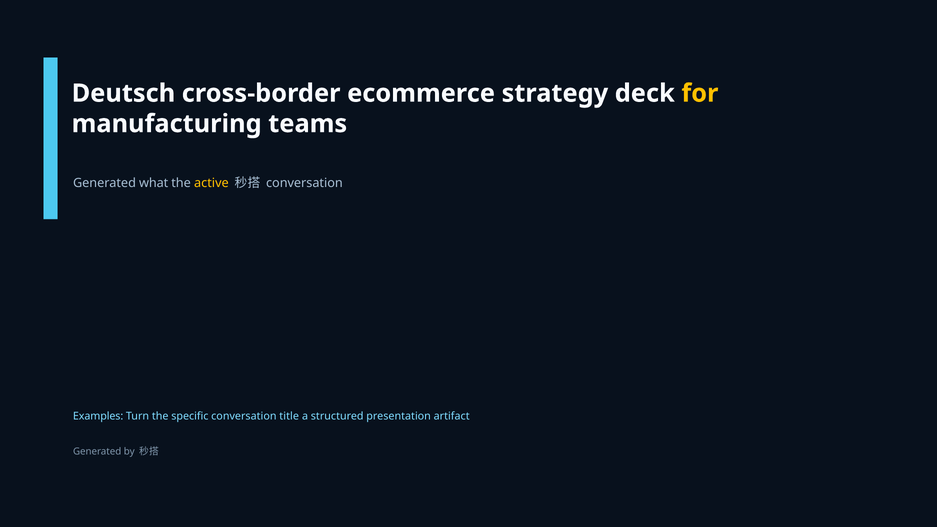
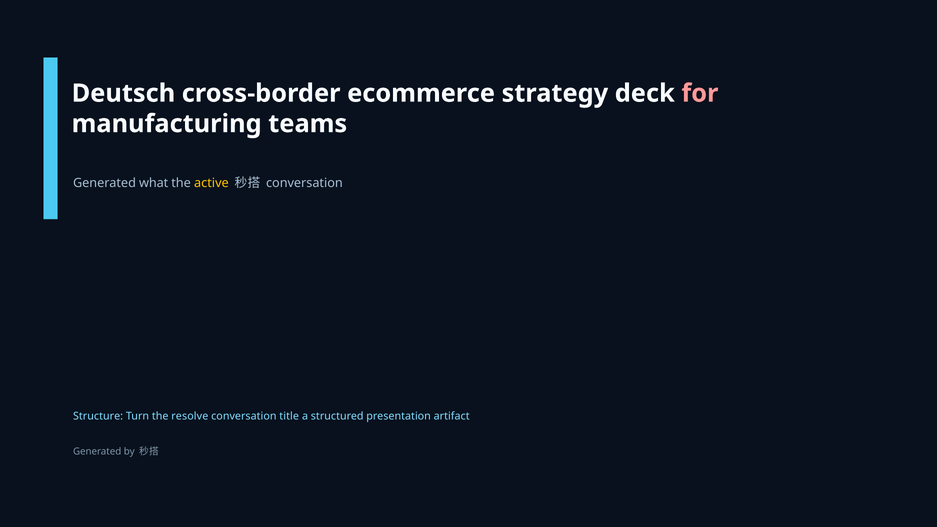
for colour: yellow -> pink
Examples: Examples -> Structure
specific: specific -> resolve
